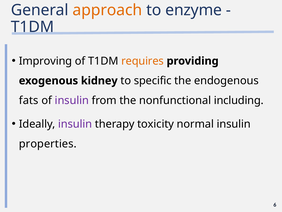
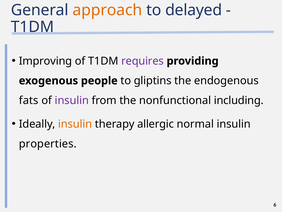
enzyme: enzyme -> delayed
requires colour: orange -> purple
kidney: kidney -> people
specific: specific -> gliptins
insulin at (75, 124) colour: purple -> orange
toxicity: toxicity -> allergic
